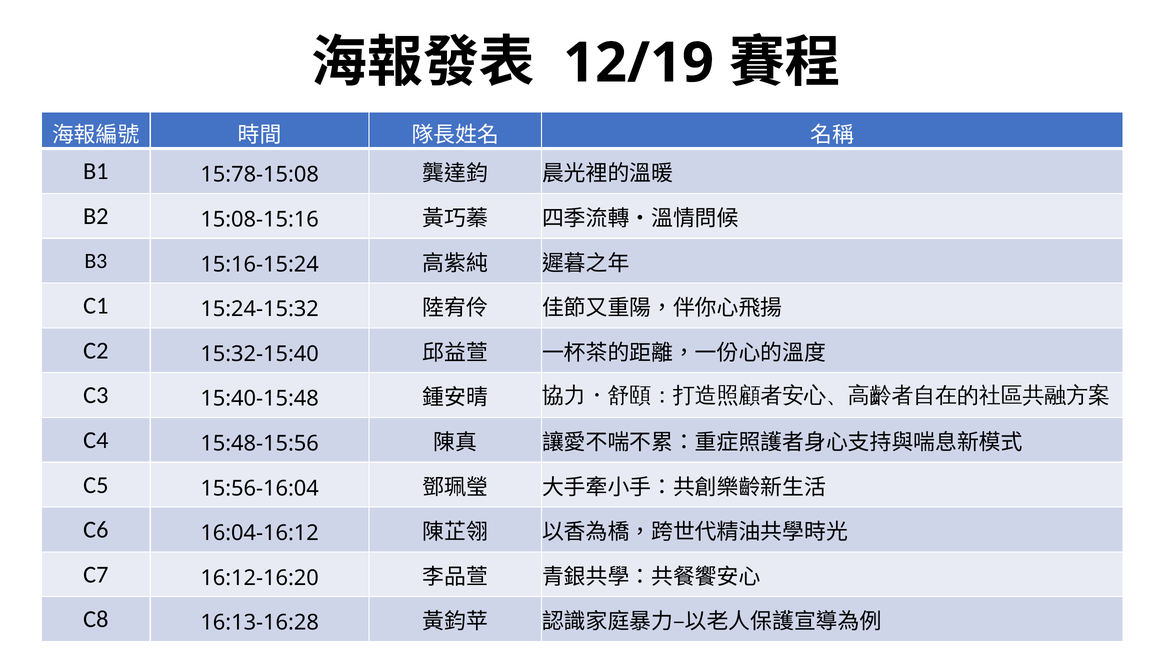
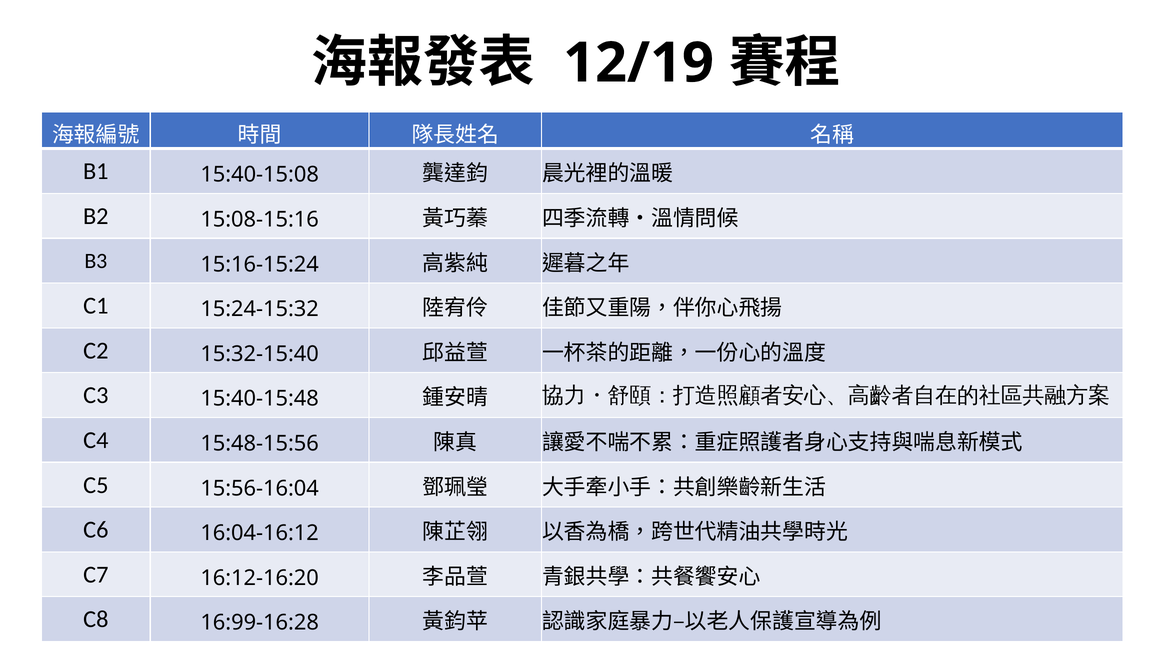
15:78-15:08: 15:78-15:08 -> 15:40-15:08
16:13-16:28: 16:13-16:28 -> 16:99-16:28
